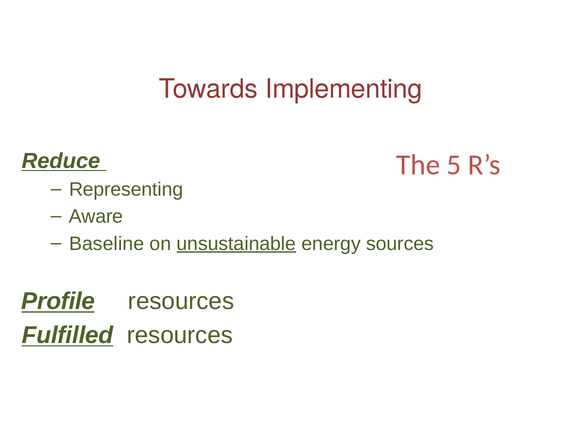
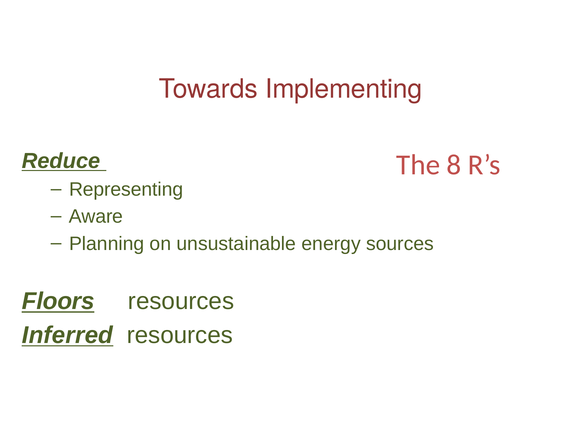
5: 5 -> 8
Baseline: Baseline -> Planning
unsustainable underline: present -> none
Profile: Profile -> Floors
Fulfilled: Fulfilled -> Inferred
